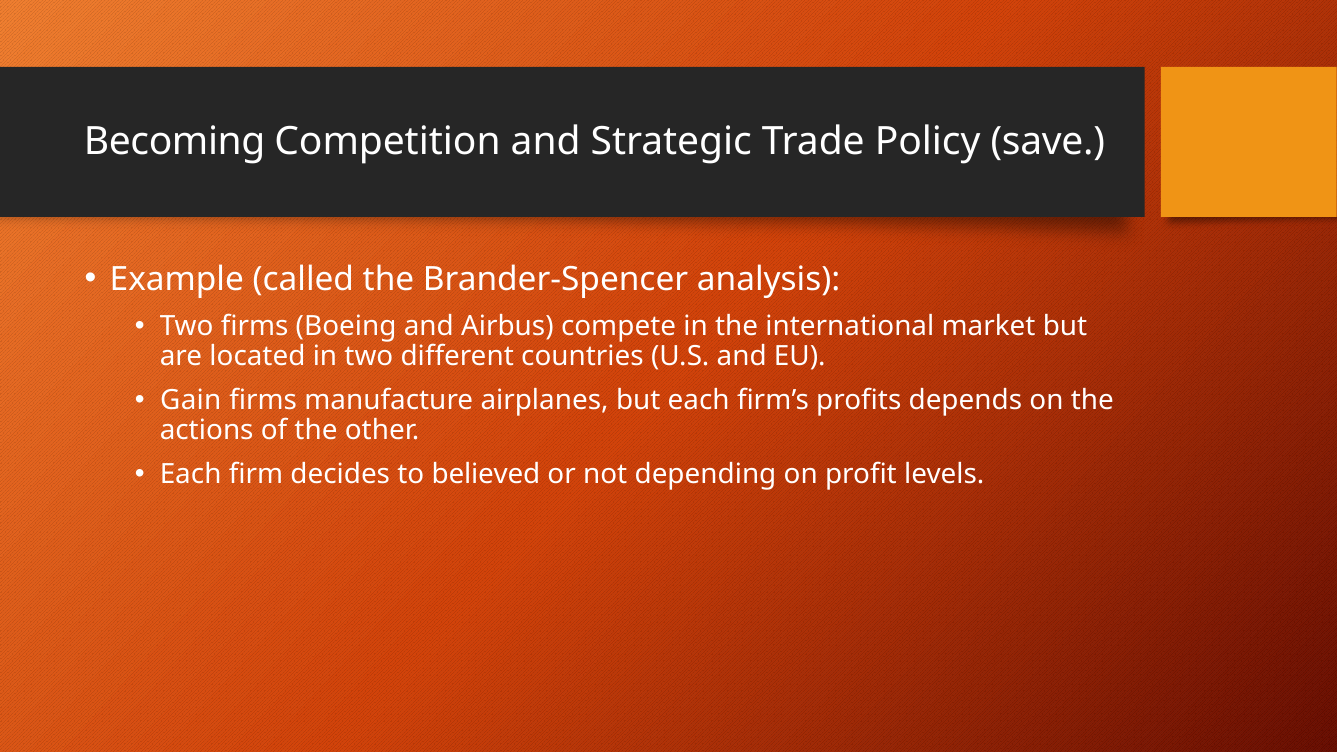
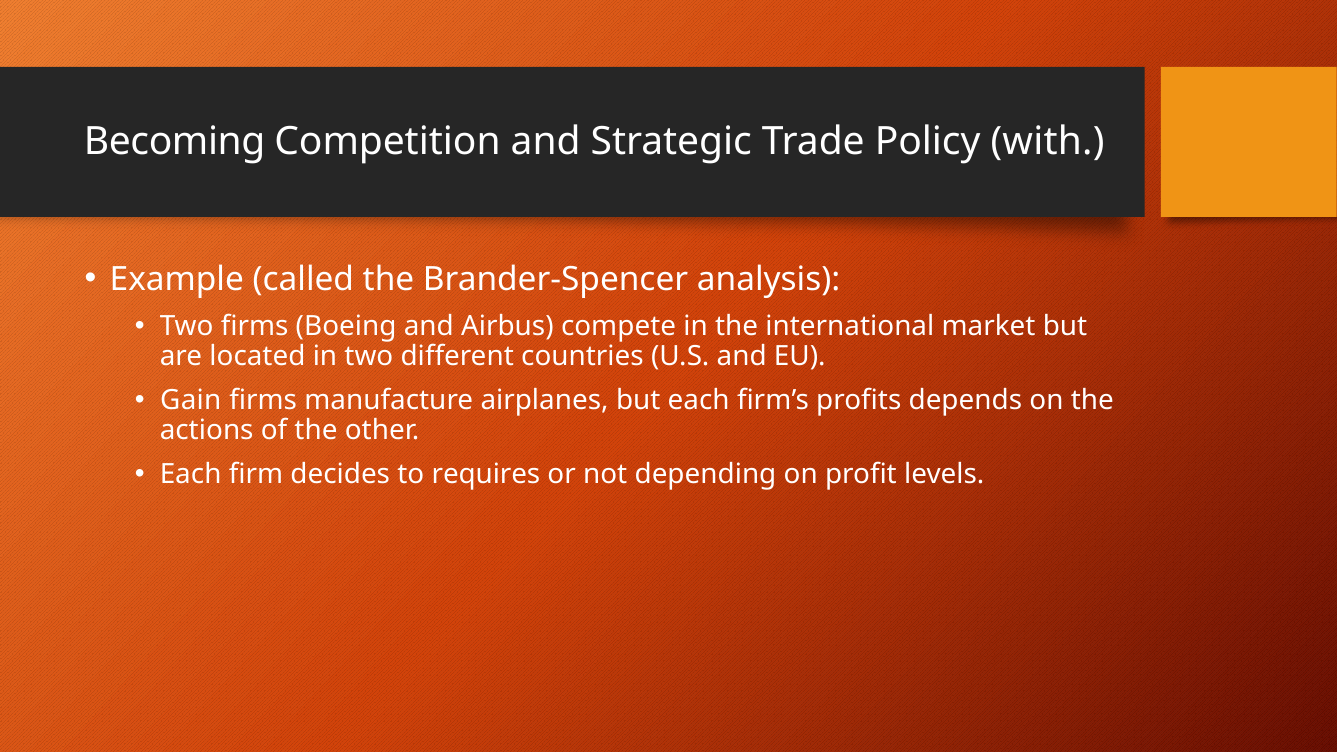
save: save -> with
believed: believed -> requires
